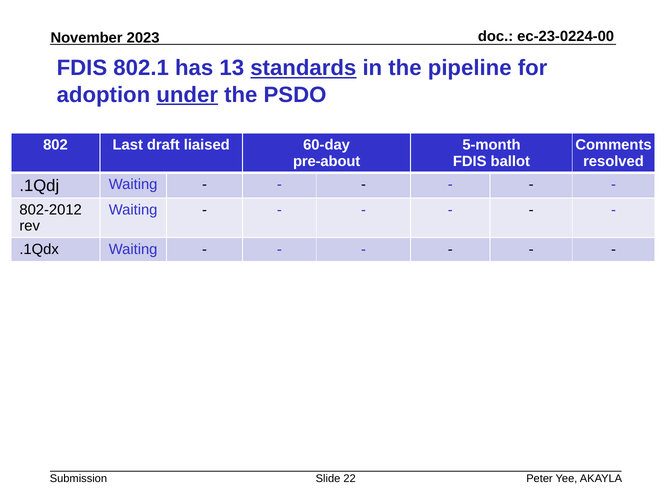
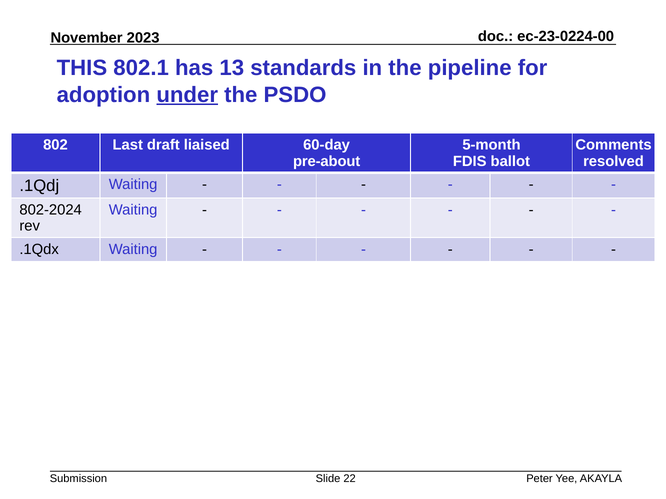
FDIS at (82, 68): FDIS -> THIS
standards underline: present -> none
802-2012: 802-2012 -> 802-2024
